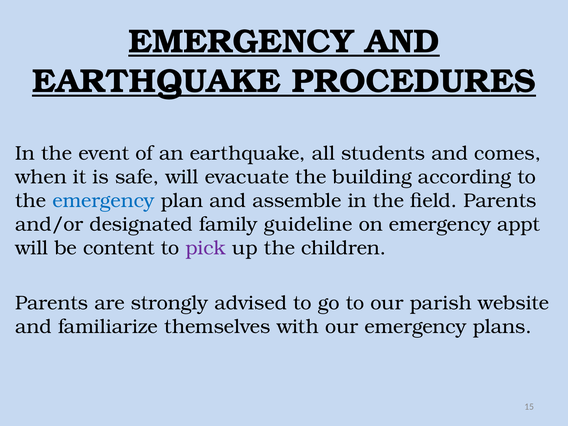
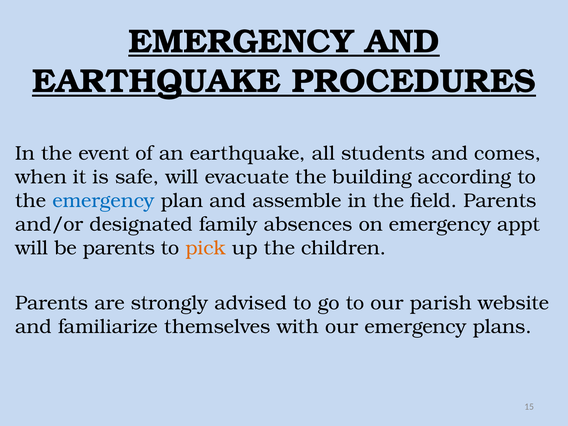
guideline: guideline -> absences
be content: content -> parents
pick colour: purple -> orange
